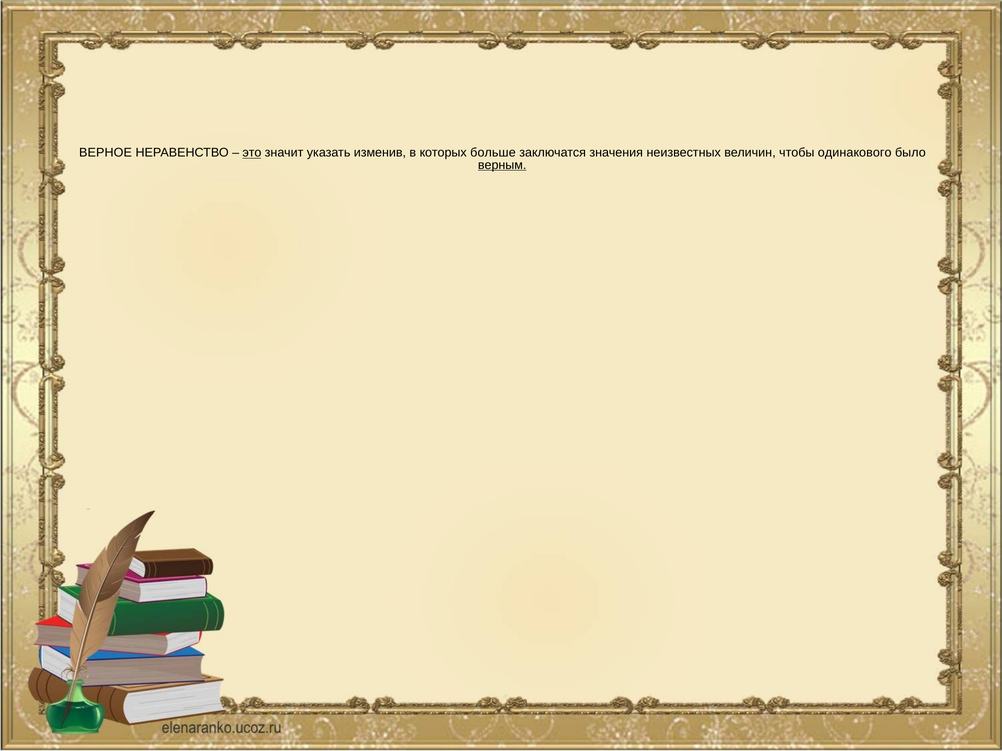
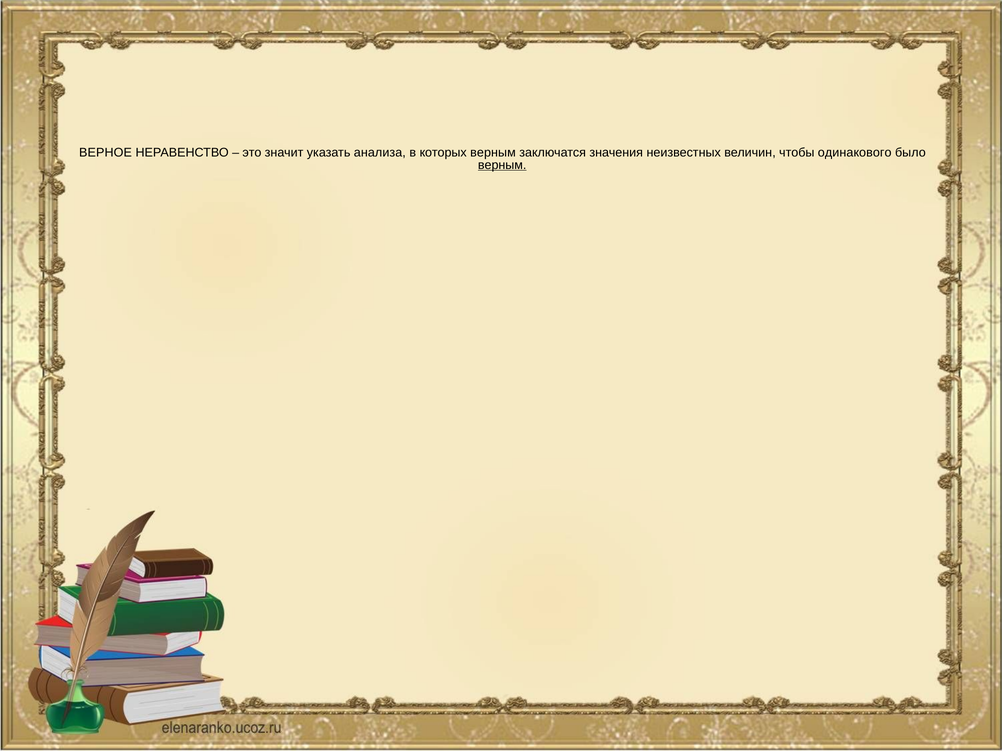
это underline: present -> none
изменив: изменив -> анализа
которых больше: больше -> верным
